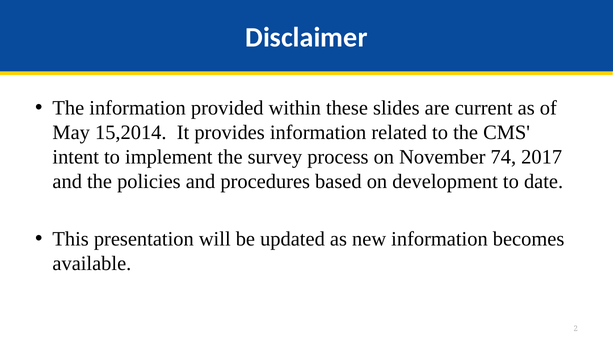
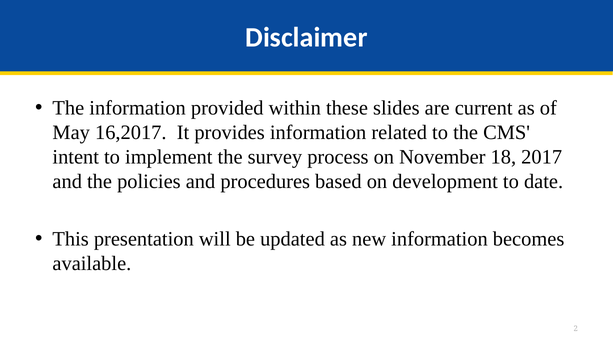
15,2014: 15,2014 -> 16,2017
74: 74 -> 18
